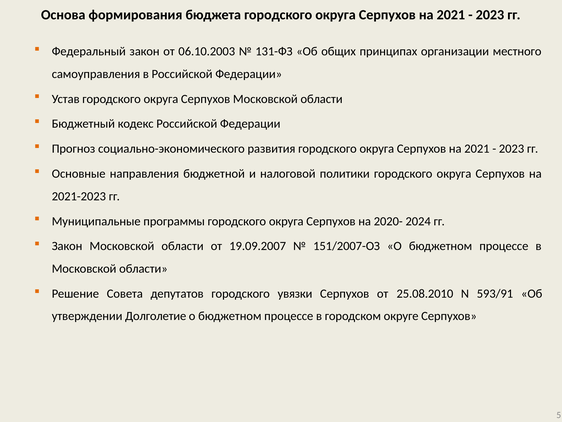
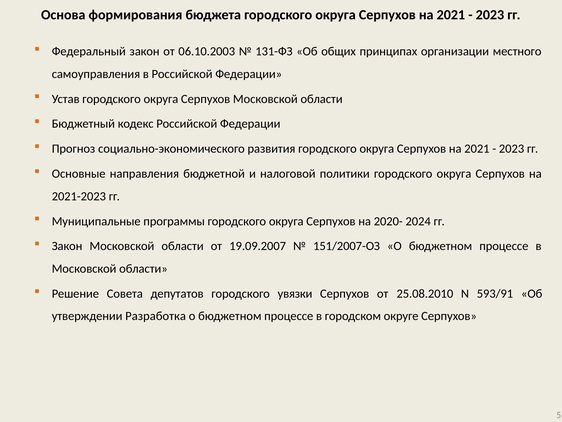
Долголетие: Долголетие -> Разработка
